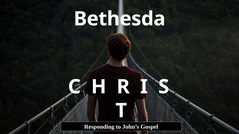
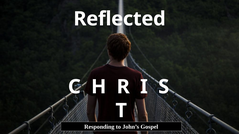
Bethesda: Bethesda -> Reflected
